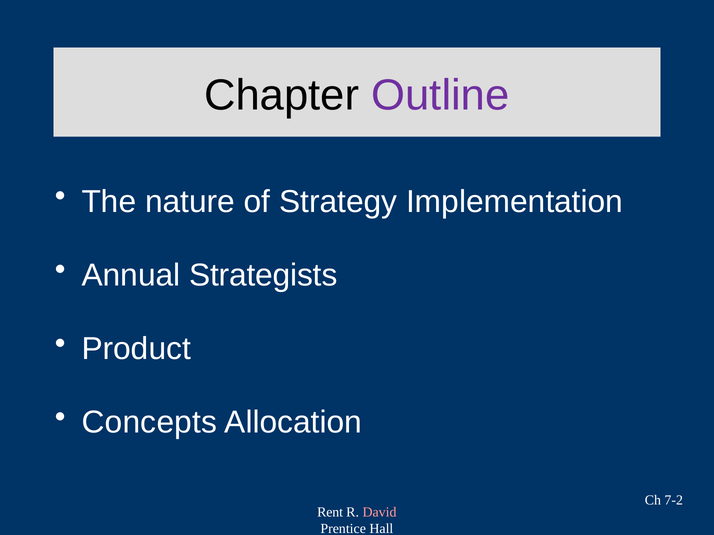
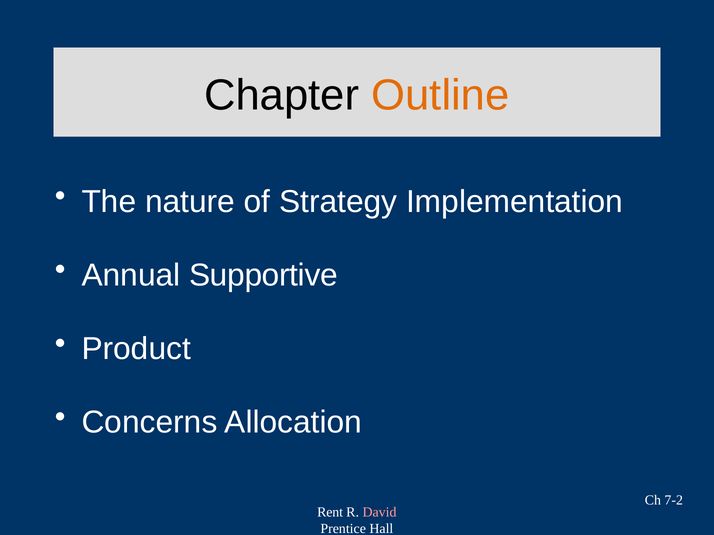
Outline colour: purple -> orange
Strategists: Strategists -> Supportive
Concepts: Concepts -> Concerns
